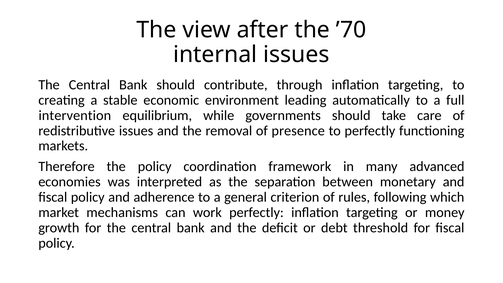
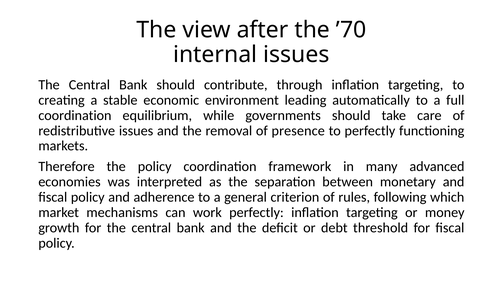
intervention at (75, 115): intervention -> coordination
